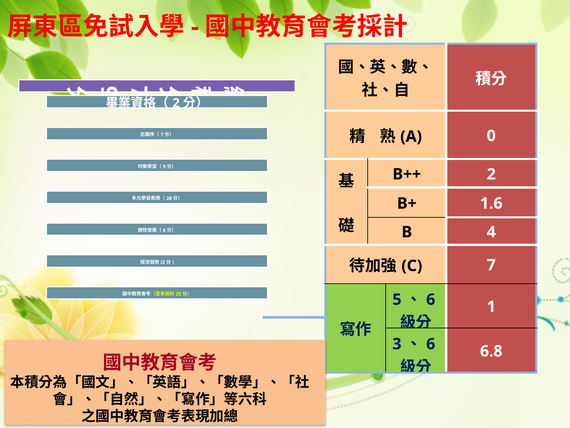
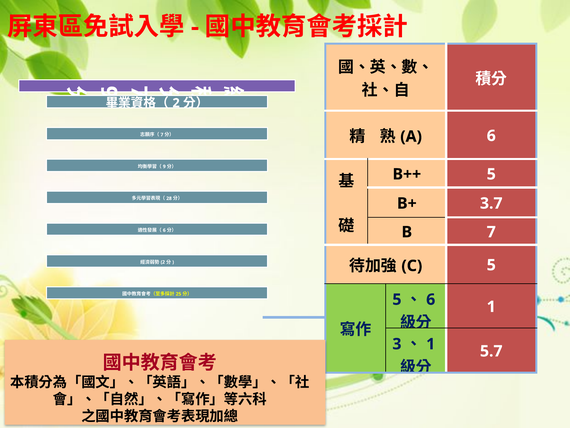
0 at (491, 136): 0 -> 6
B++ 2: 2 -> 5
1.6: 1.6 -> 3.7
B 4: 4 -> 7
7 at (491, 265): 7 -> 5
6 at (431, 344): 6 -> 1
6.8: 6.8 -> 5.7
